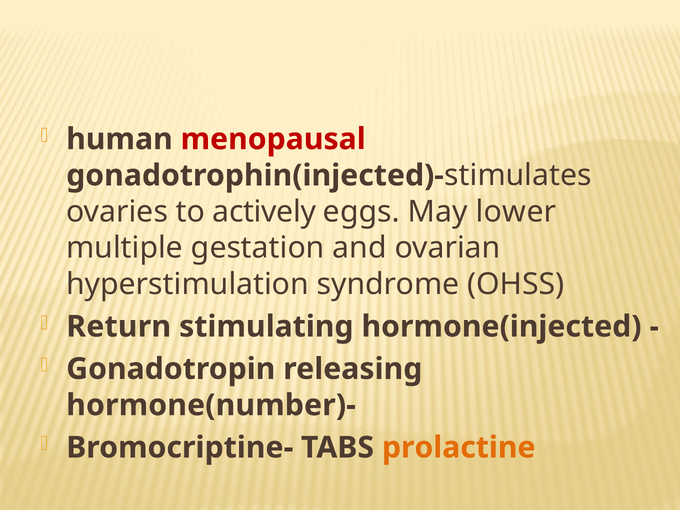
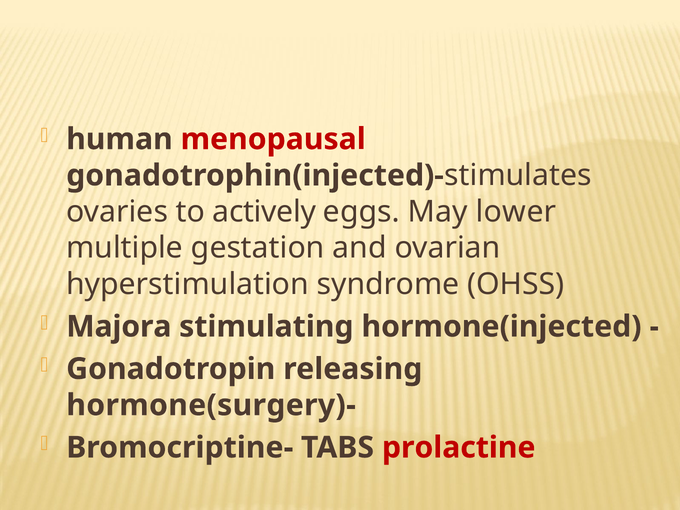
Return: Return -> Majora
hormone(number)-: hormone(number)- -> hormone(surgery)-
prolactine colour: orange -> red
